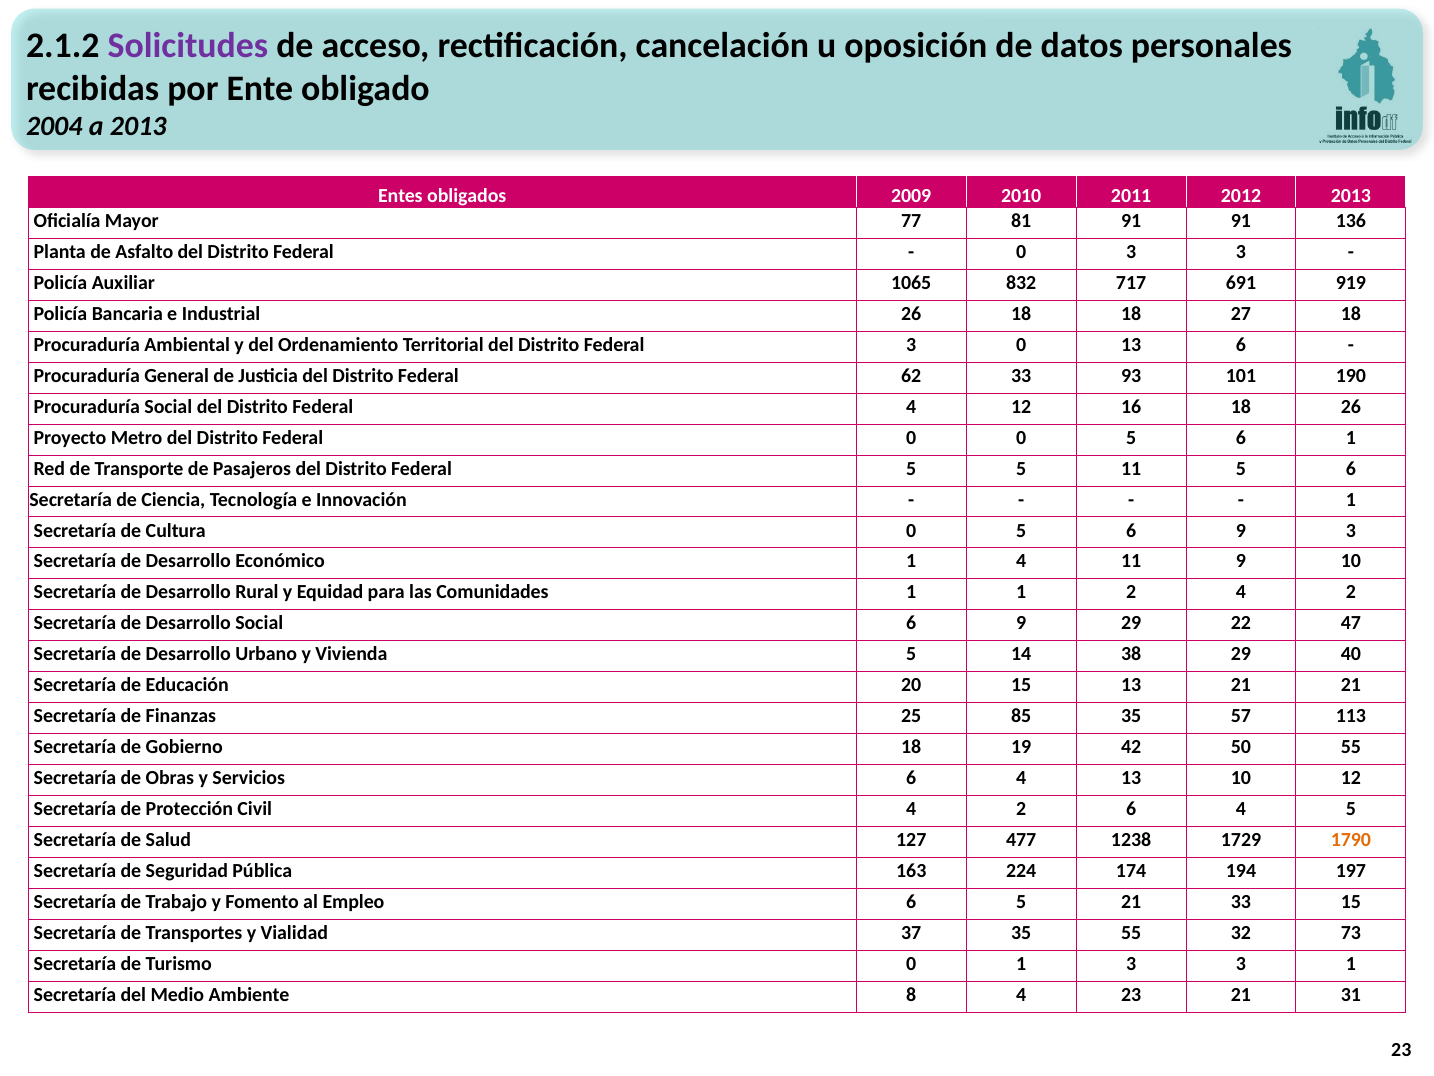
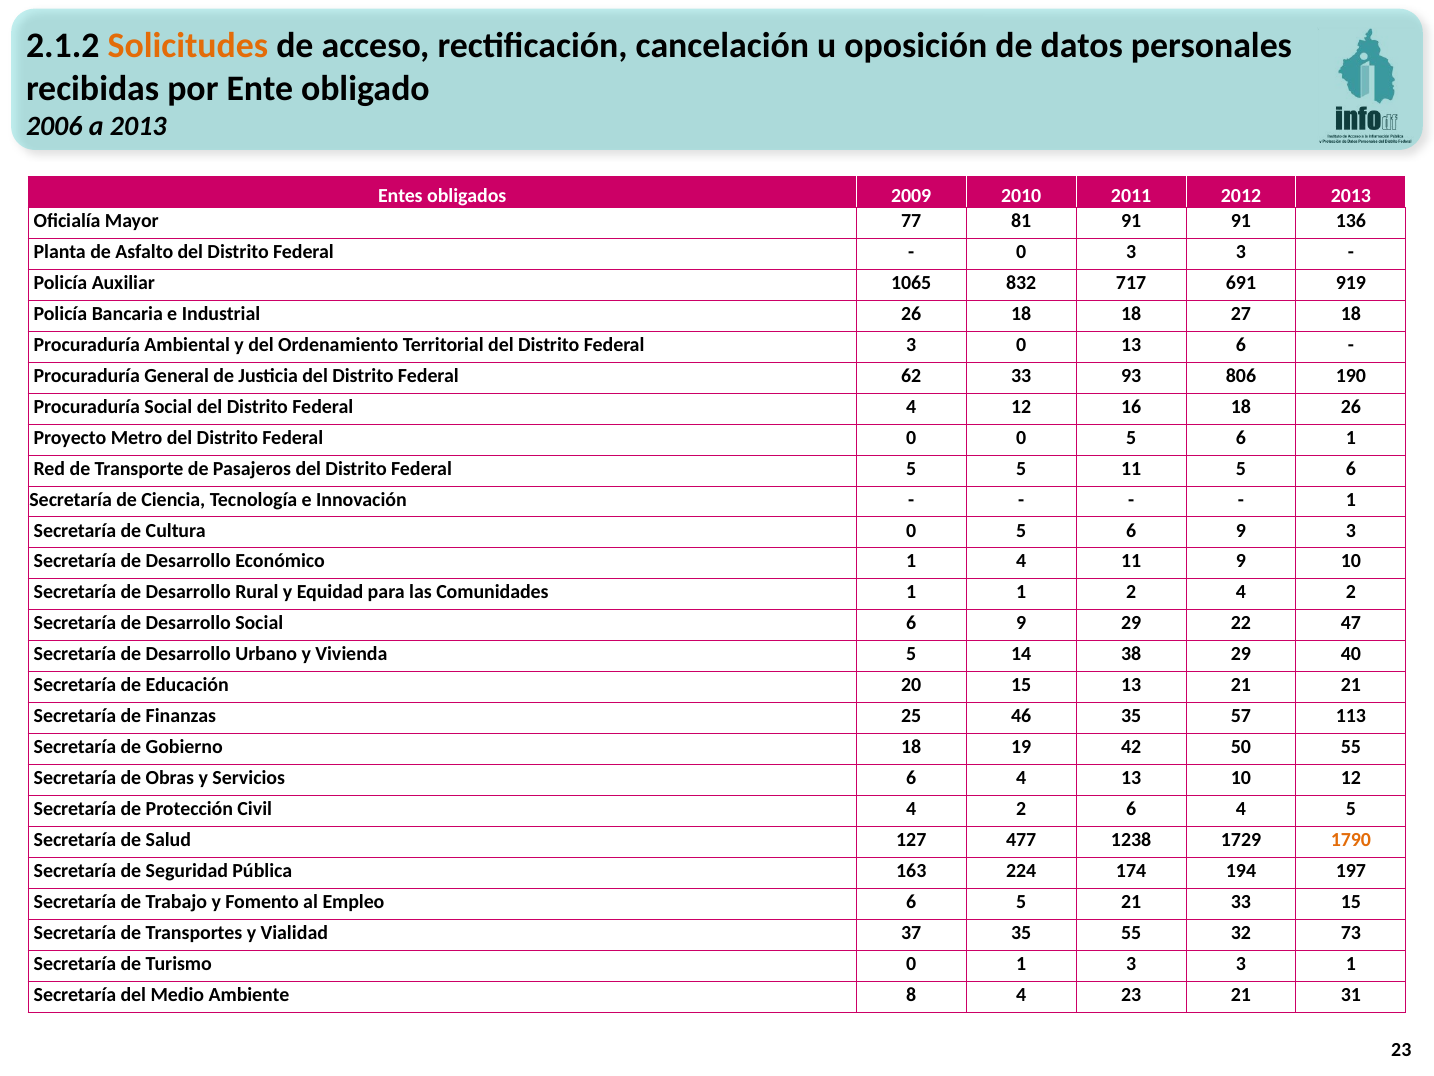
Solicitudes colour: purple -> orange
2004: 2004 -> 2006
101: 101 -> 806
85: 85 -> 46
